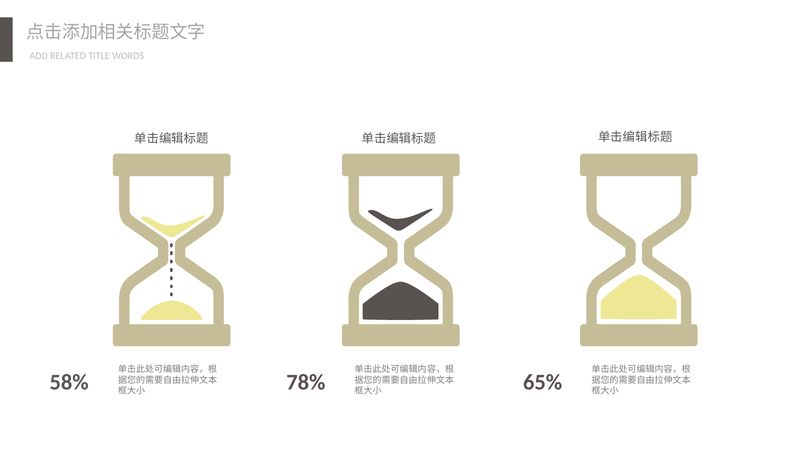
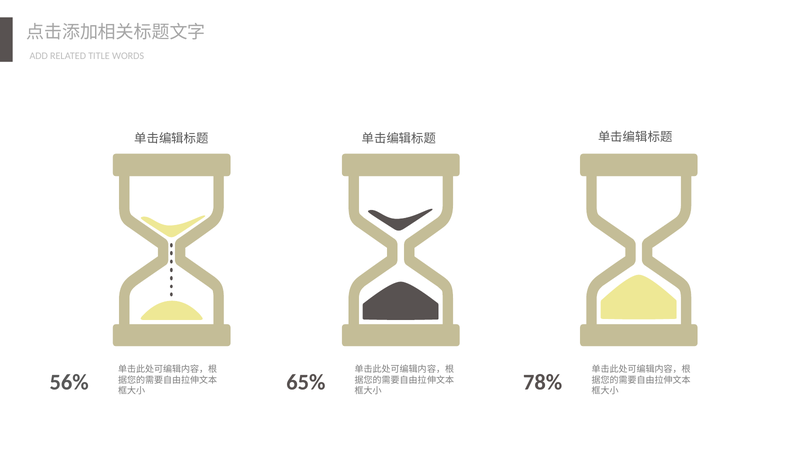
58%: 58% -> 56%
78%: 78% -> 65%
65%: 65% -> 78%
